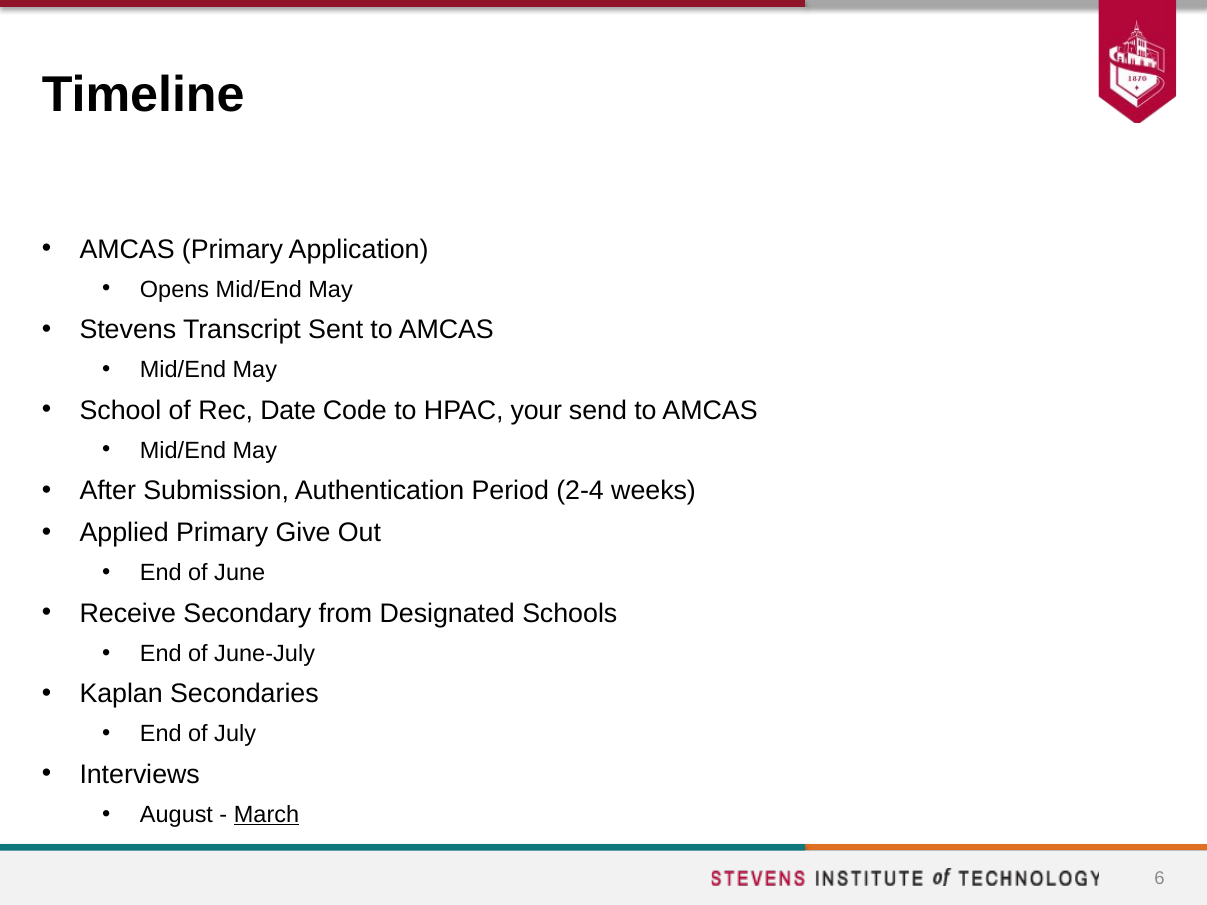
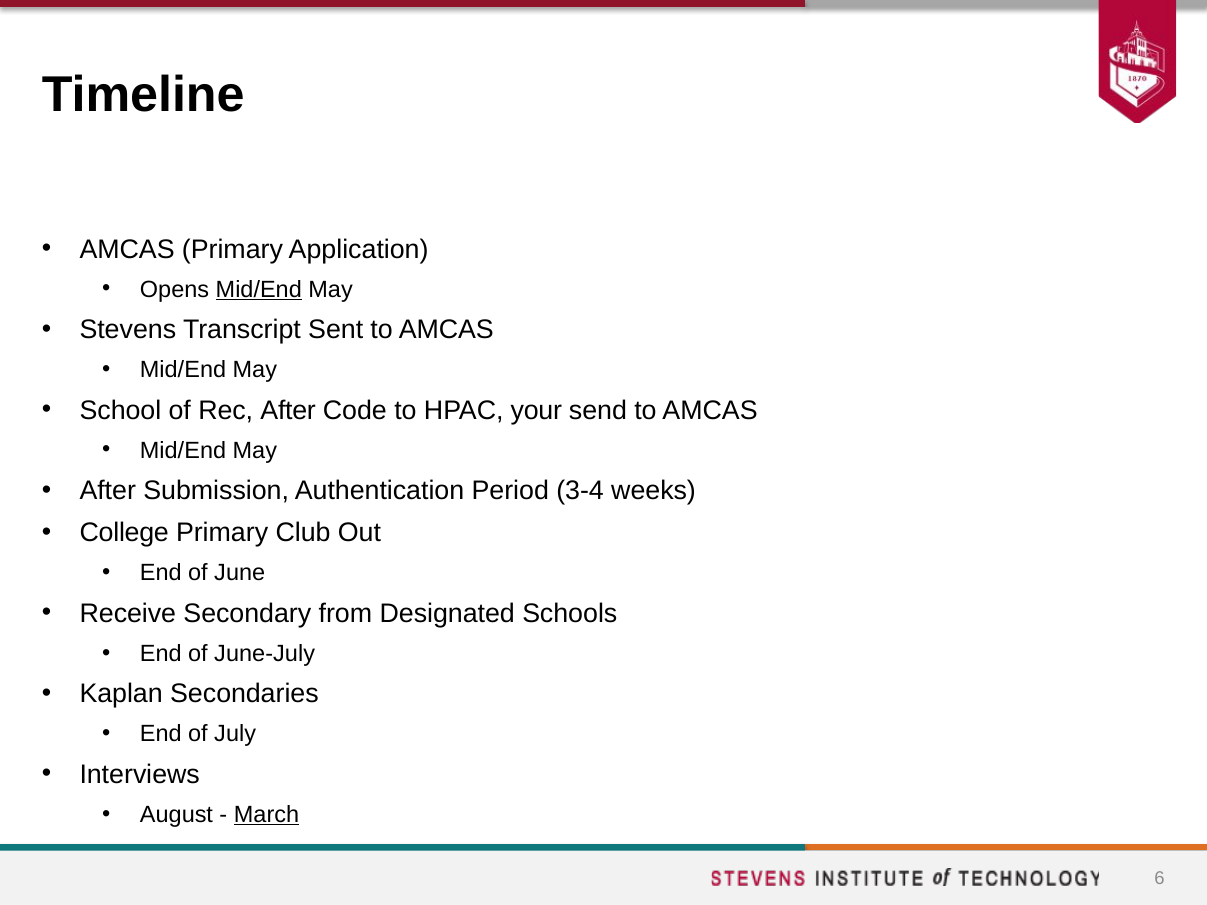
Mid/End at (259, 290) underline: none -> present
Rec Date: Date -> After
2-4: 2-4 -> 3-4
Applied: Applied -> College
Give: Give -> Club
